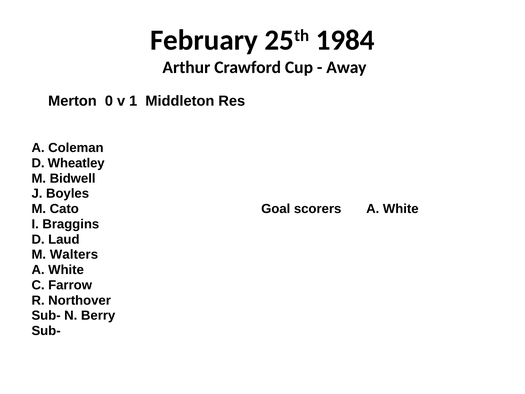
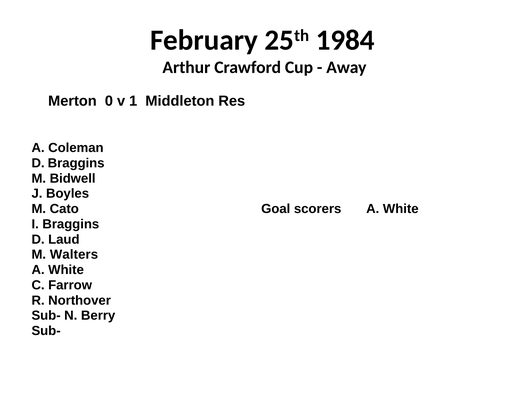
D Wheatley: Wheatley -> Braggins
